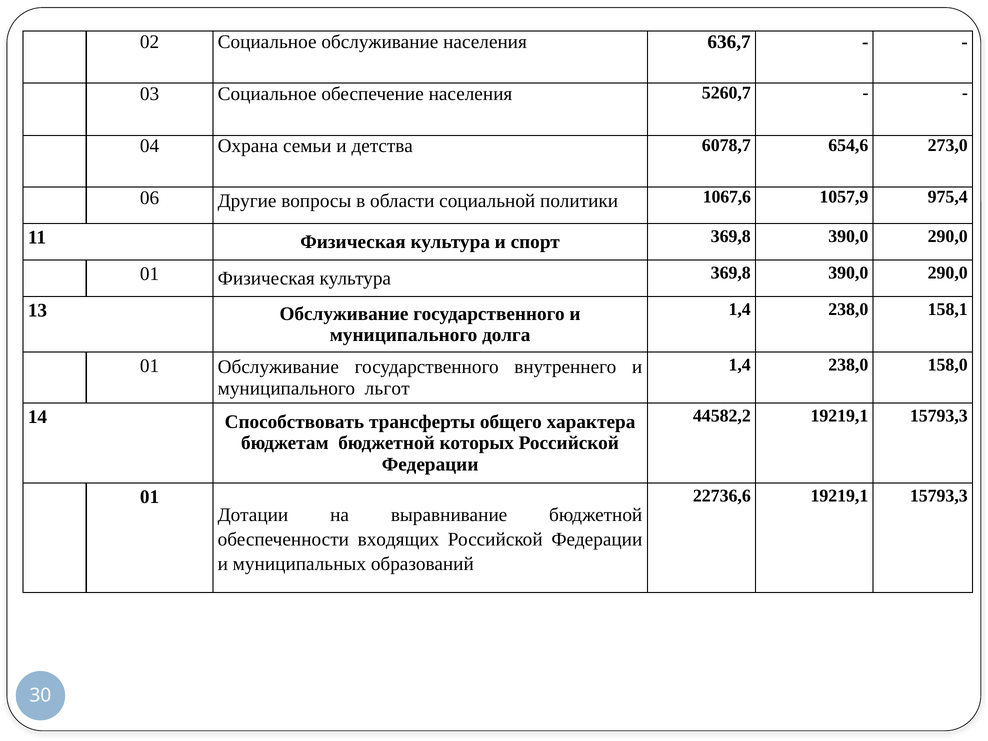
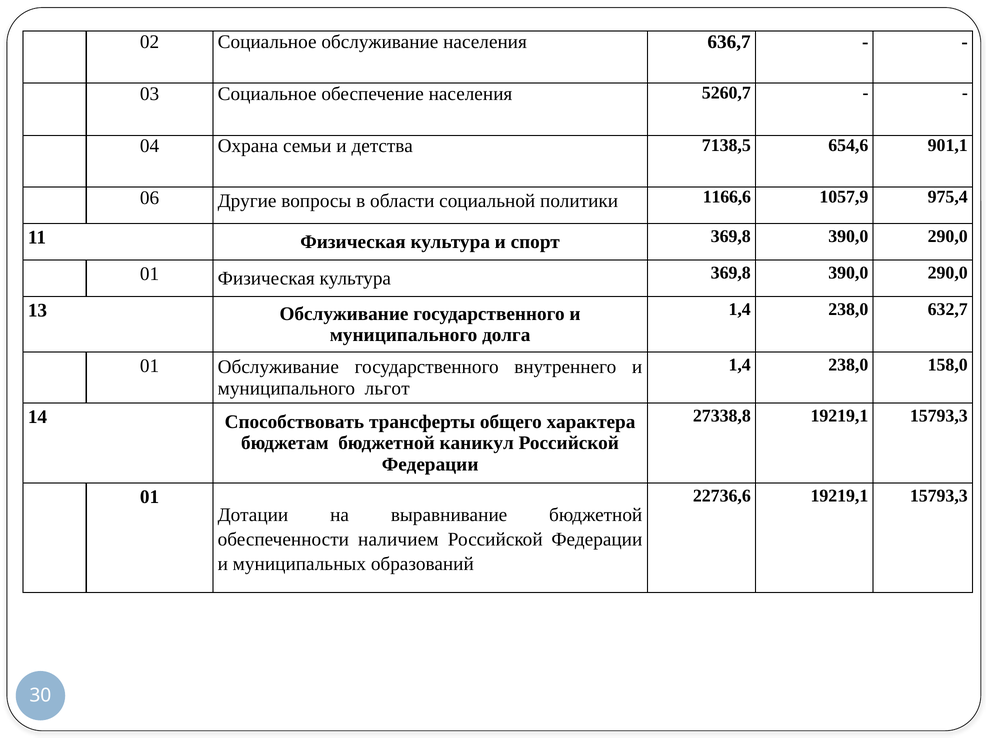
6078,7: 6078,7 -> 7138,5
273,0: 273,0 -> 901,1
1067,6: 1067,6 -> 1166,6
158,1: 158,1 -> 632,7
44582,2: 44582,2 -> 27338,8
которых: которых -> каникул
входящих: входящих -> наличием
